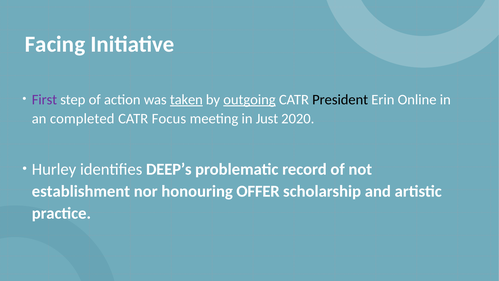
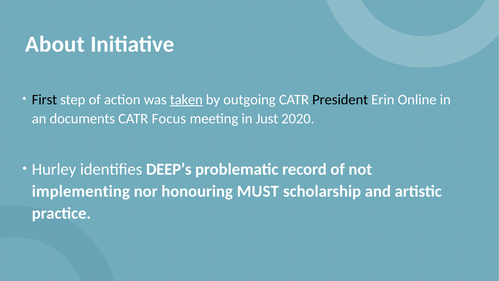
Facing: Facing -> About
First colour: purple -> black
outgoing underline: present -> none
completed: completed -> documents
establishment: establishment -> implementing
OFFER: OFFER -> MUST
